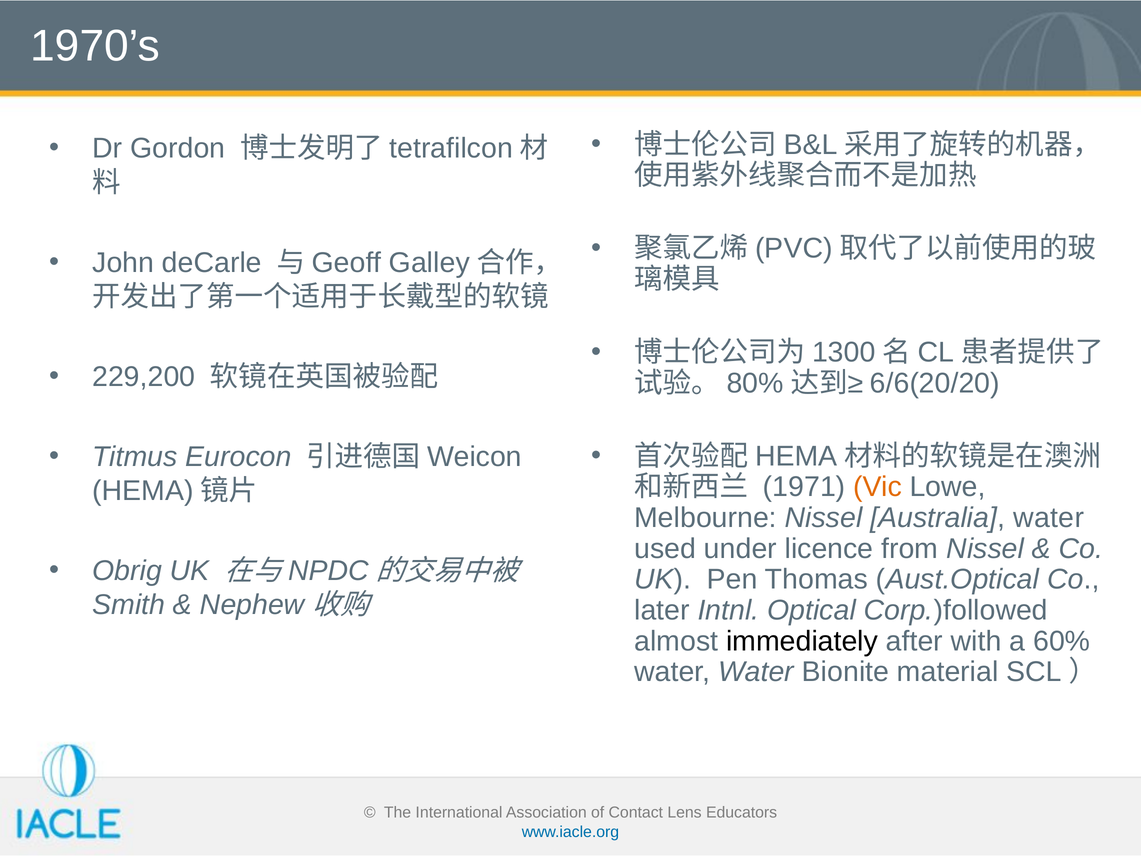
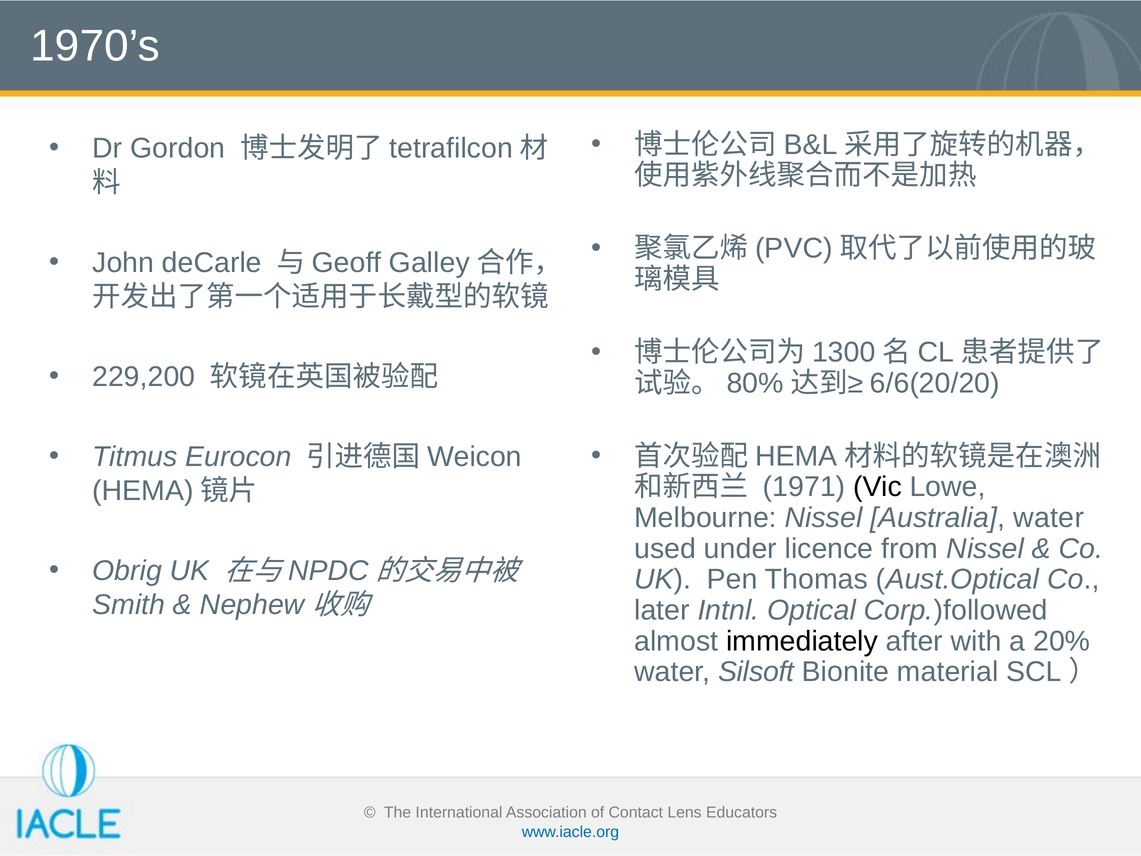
Vic colour: orange -> black
60%: 60% -> 20%
water Water: Water -> Silsoft
